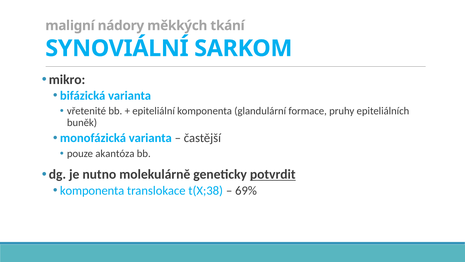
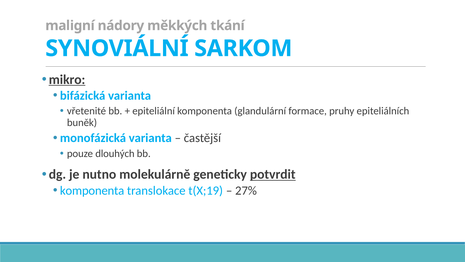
mikro underline: none -> present
akantóza: akantóza -> dlouhých
t(X;38: t(X;38 -> t(X;19
69%: 69% -> 27%
